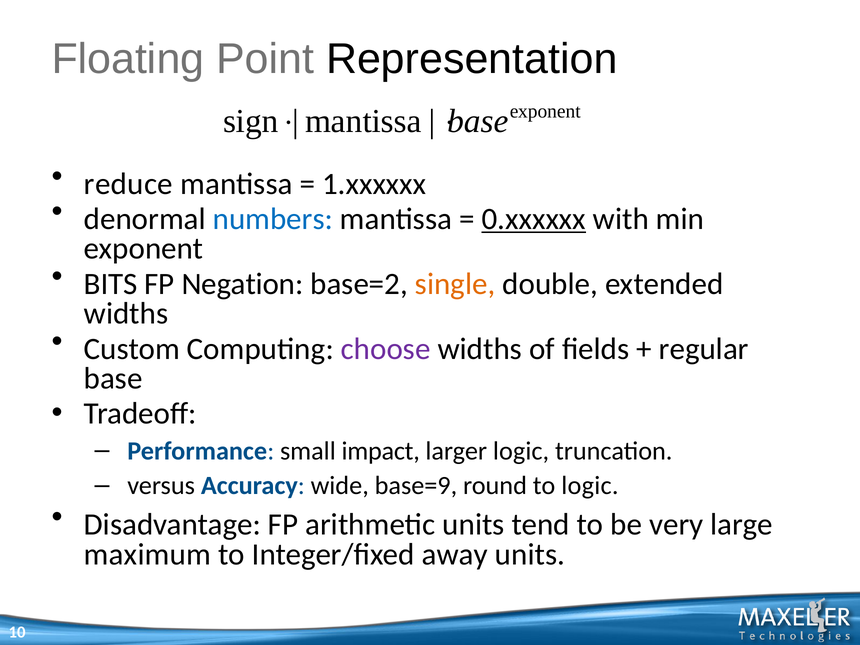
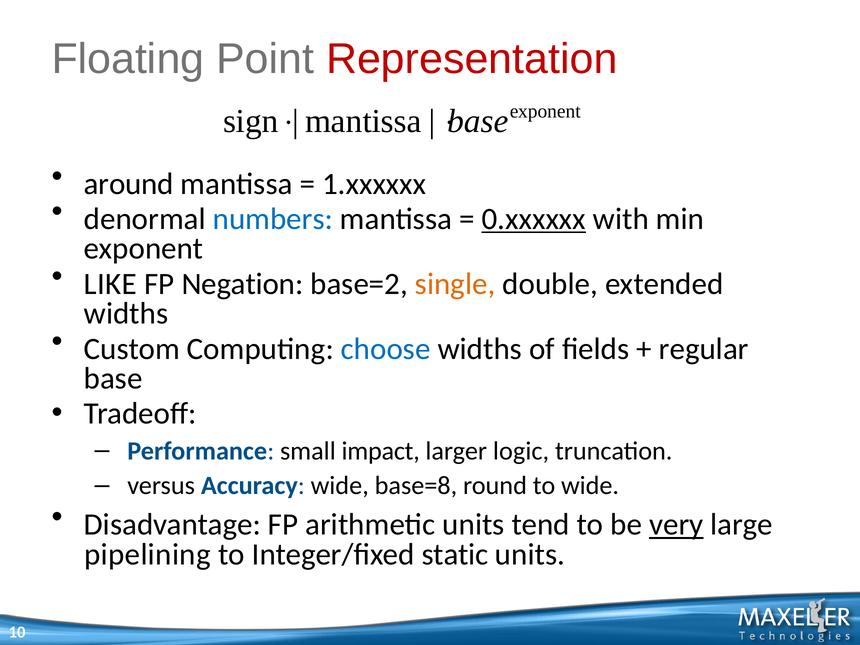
Representation colour: black -> red
reduce: reduce -> around
BITS: BITS -> LIKE
choose colour: purple -> blue
base=9: base=9 -> base=8
to logic: logic -> wide
very underline: none -> present
maximum: maximum -> pipelining
away: away -> static
